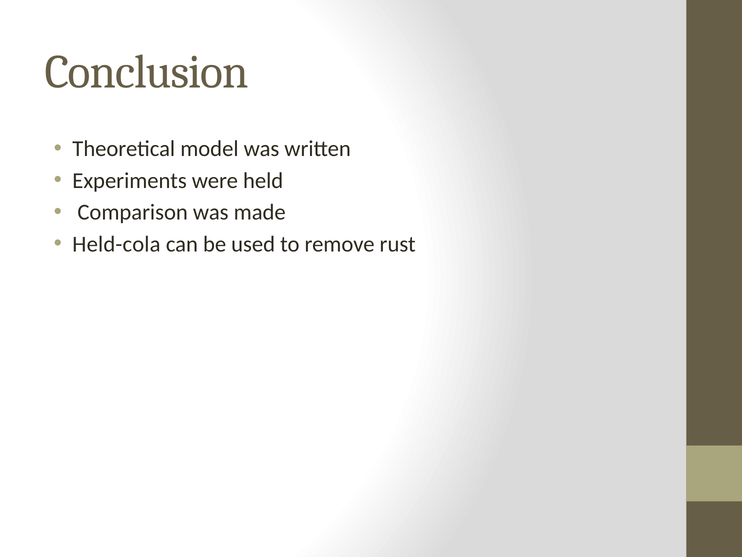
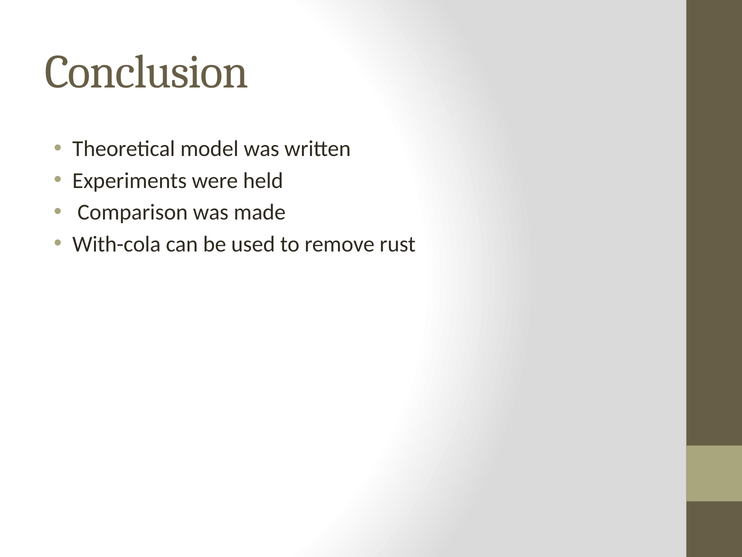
Held-cola: Held-cola -> With-cola
